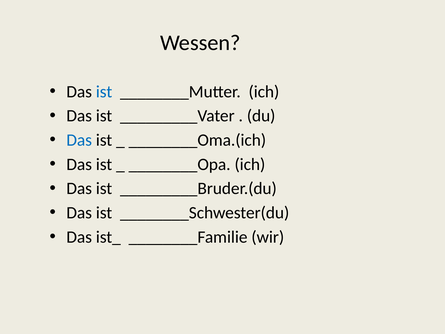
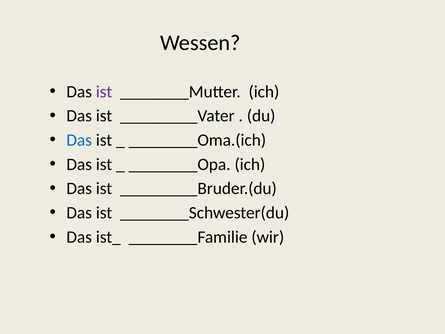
ist at (104, 92) colour: blue -> purple
